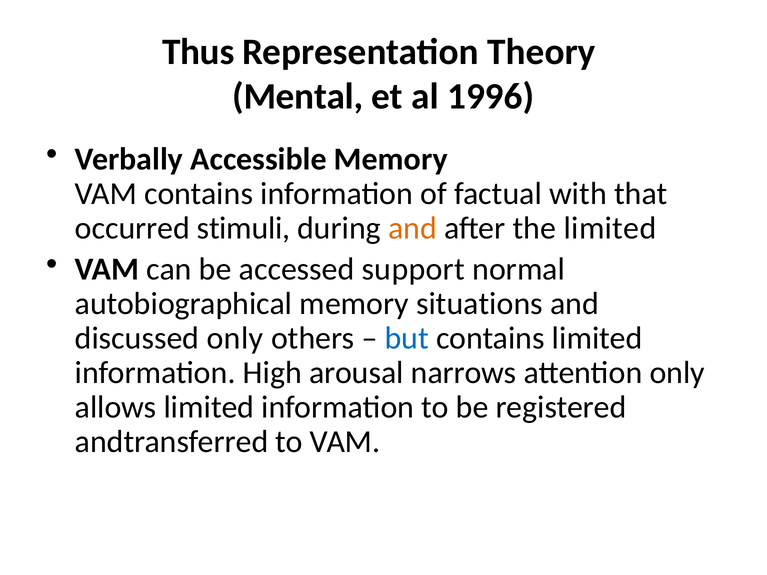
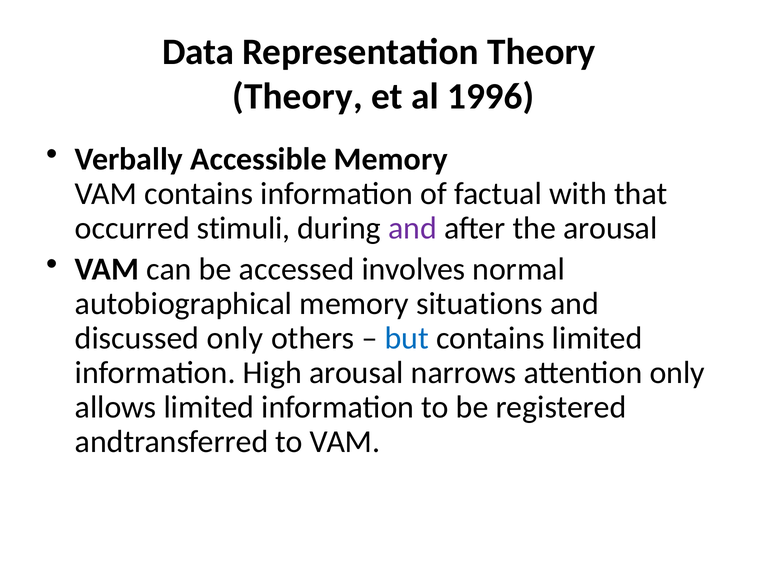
Thus: Thus -> Data
Mental at (298, 97): Mental -> Theory
and at (412, 228) colour: orange -> purple
the limited: limited -> arousal
support: support -> involves
